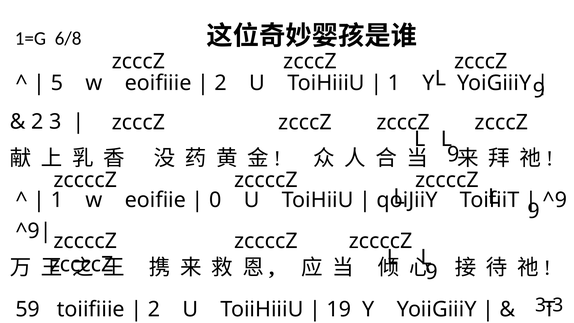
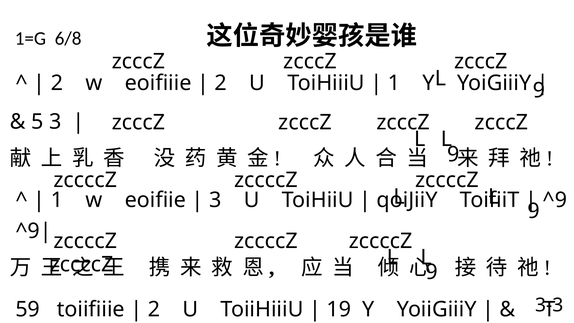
5 at (57, 83): 5 -> 2
2 at (37, 122): 2 -> 5
0 at (215, 200): 0 -> 3
